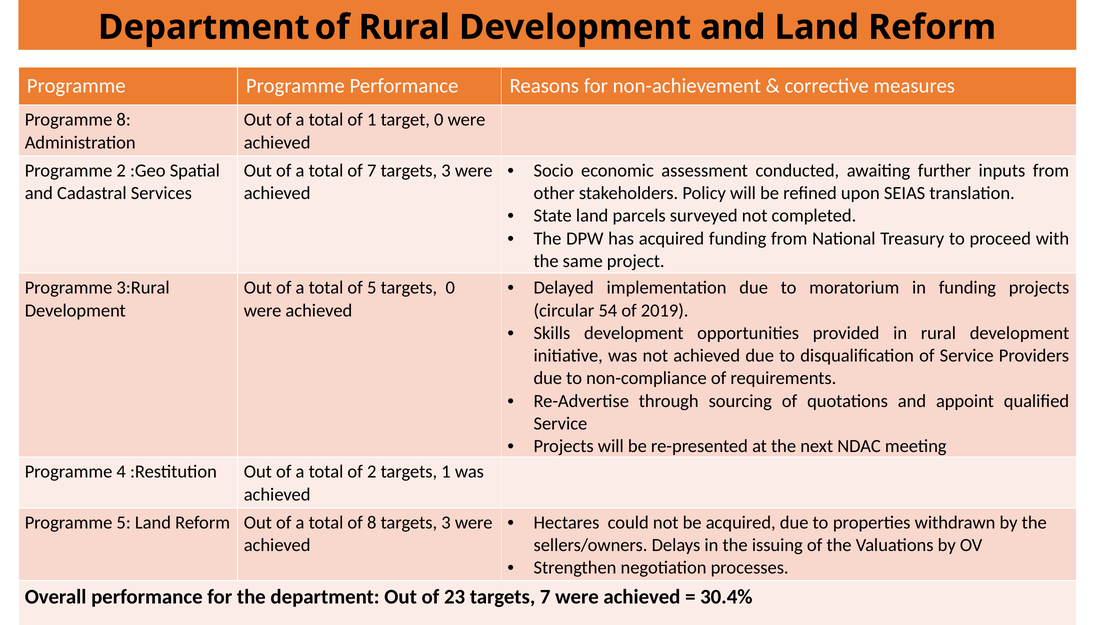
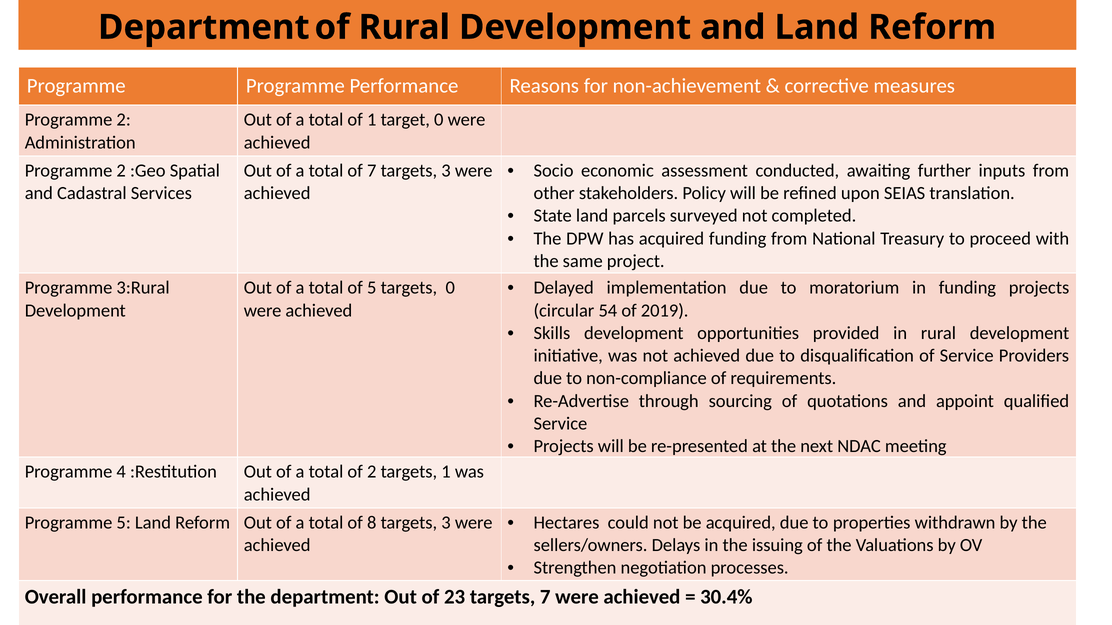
8 at (124, 120): 8 -> 2
